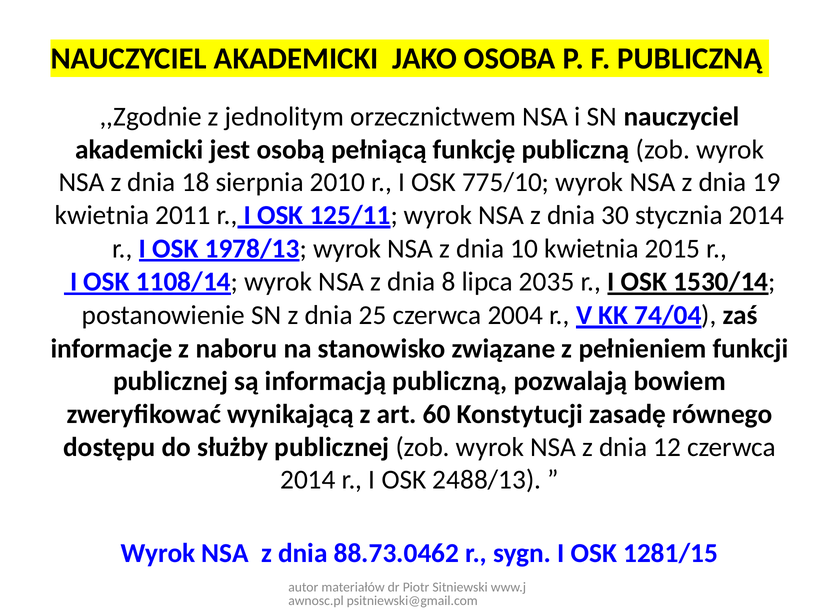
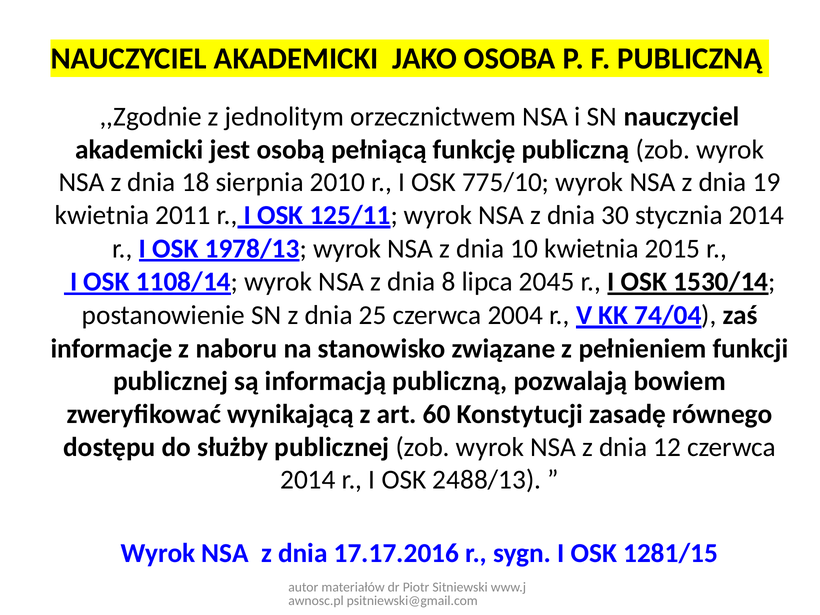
2035: 2035 -> 2045
88.73.0462: 88.73.0462 -> 17.17.2016
